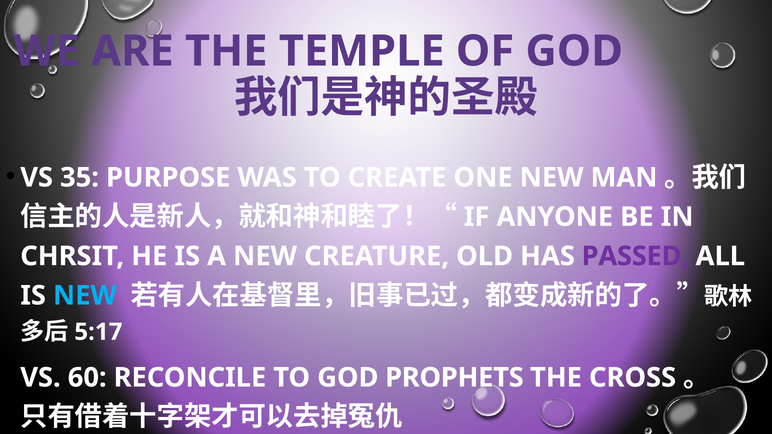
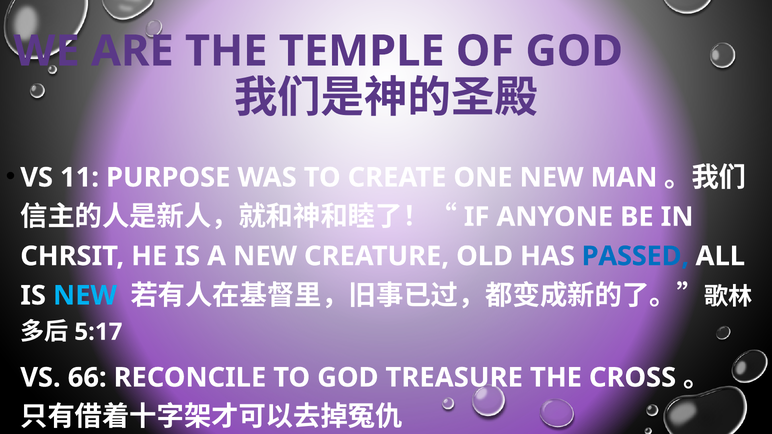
35: 35 -> 11
PASSED colour: purple -> blue
60: 60 -> 66
PROPHETS: PROPHETS -> TREASURE
